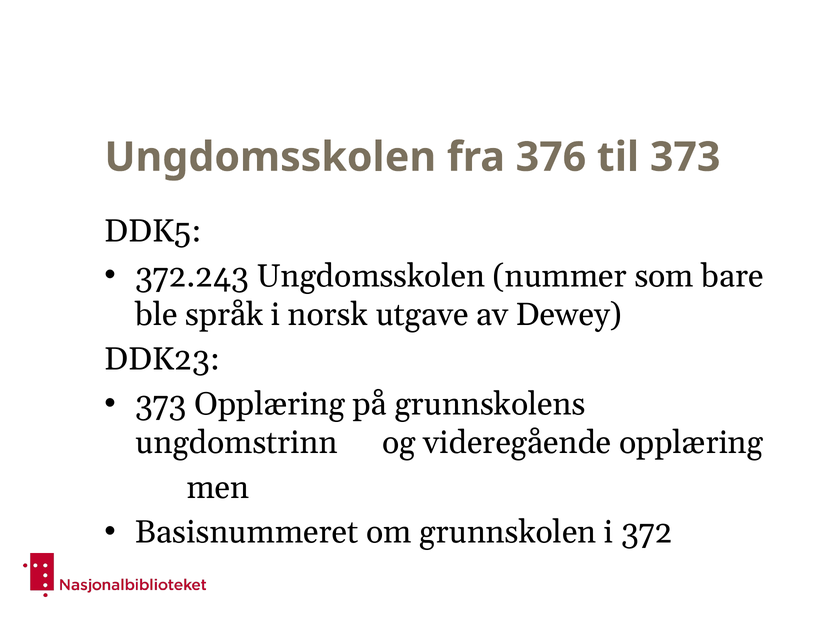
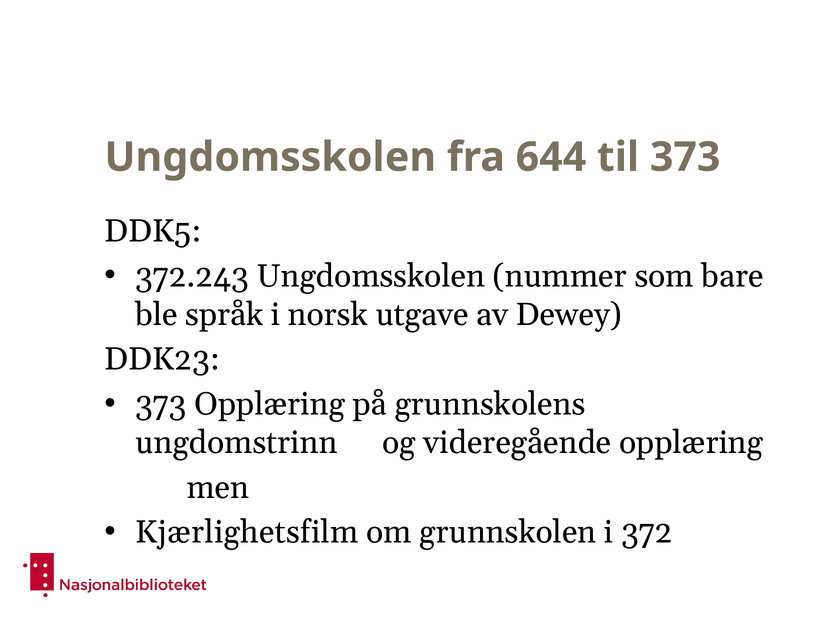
376: 376 -> 644
Basisnummeret: Basisnummeret -> Kjærlighetsfilm
